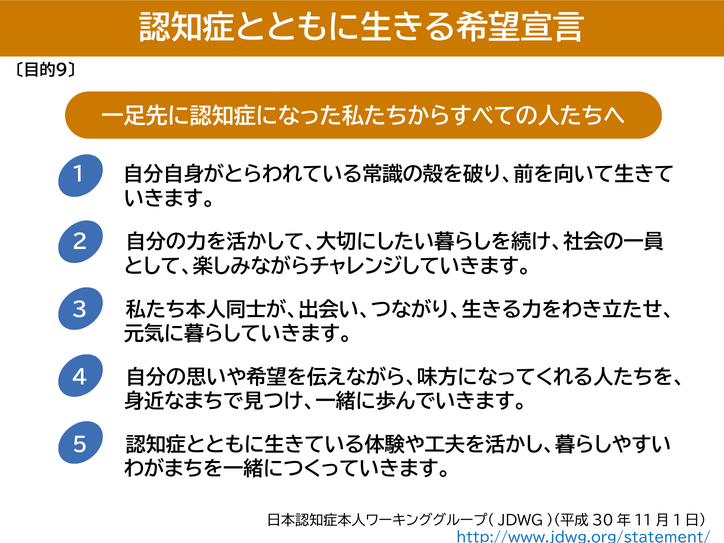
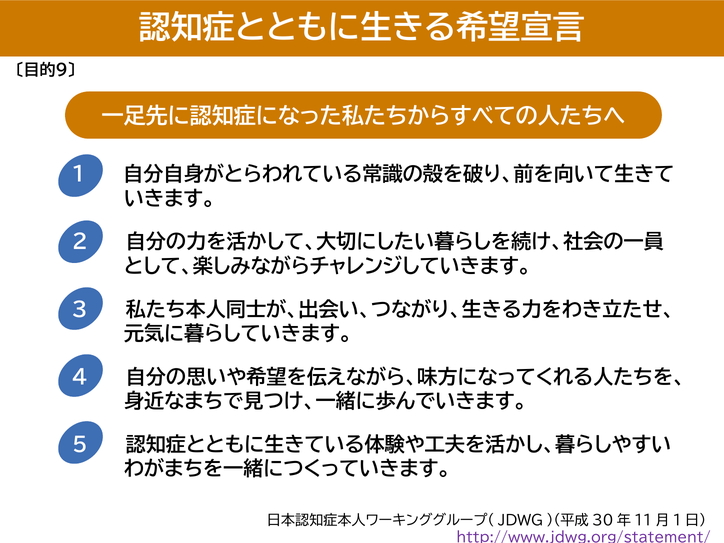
http://www.jdwg.org/statement/ colour: blue -> purple
